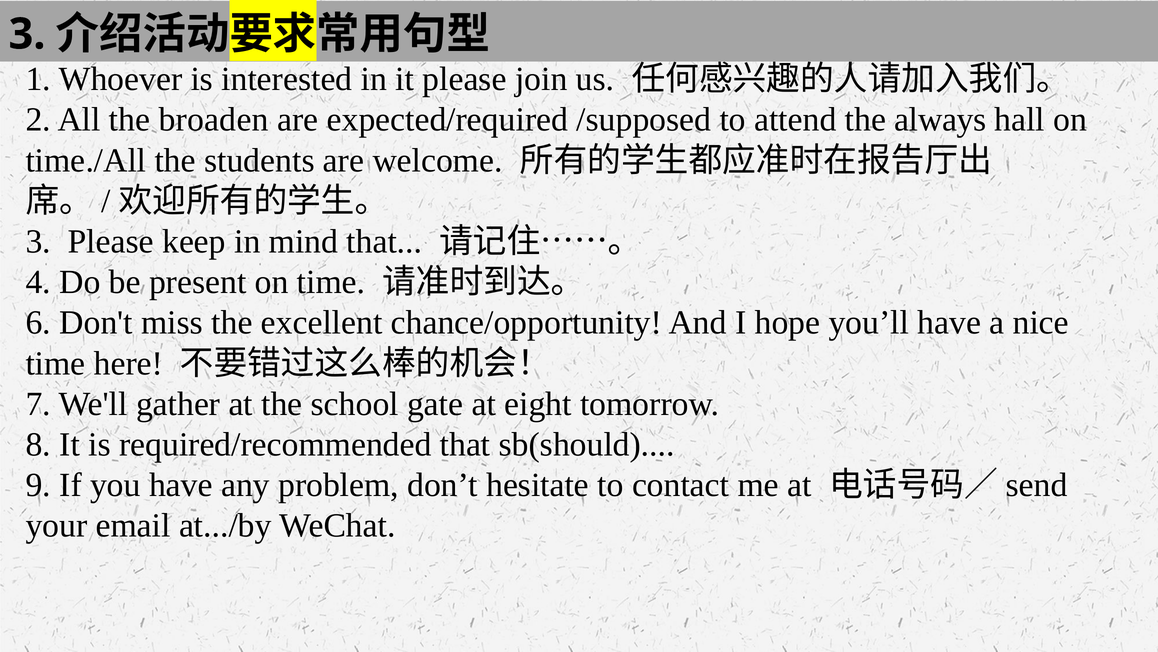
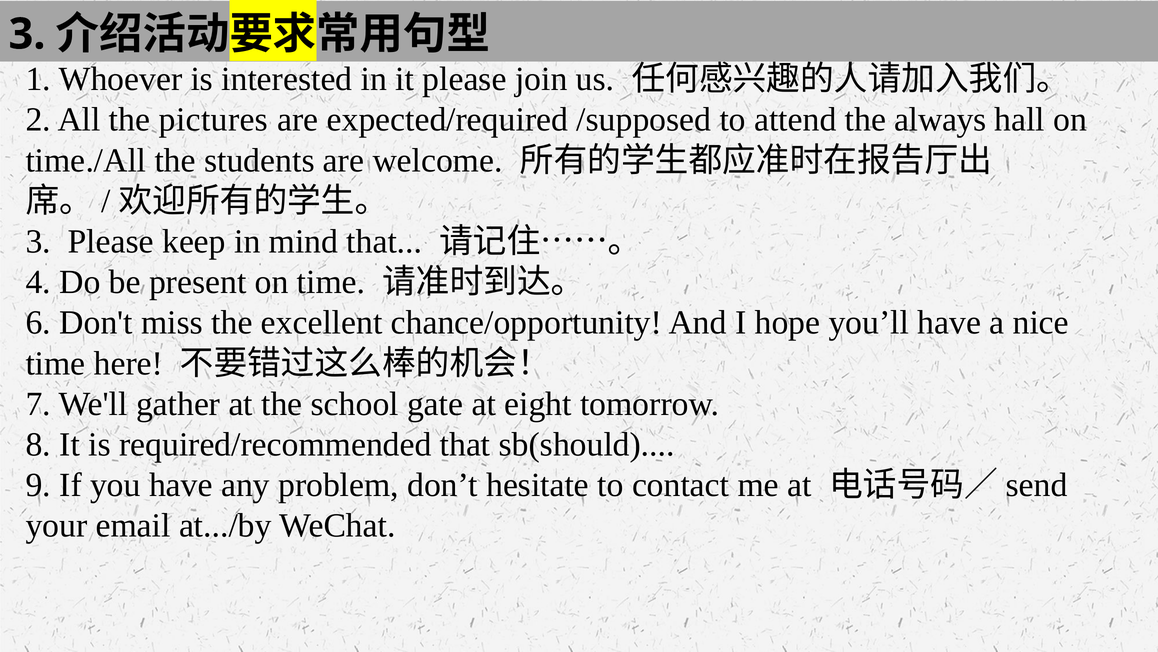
broaden: broaden -> pictures
